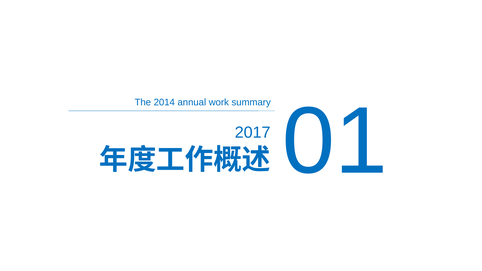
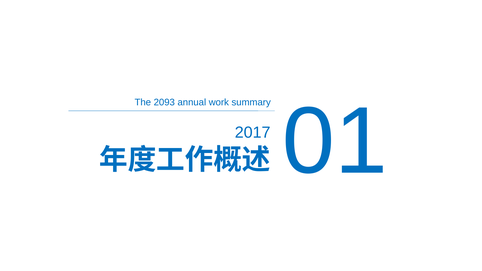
2014: 2014 -> 2093
